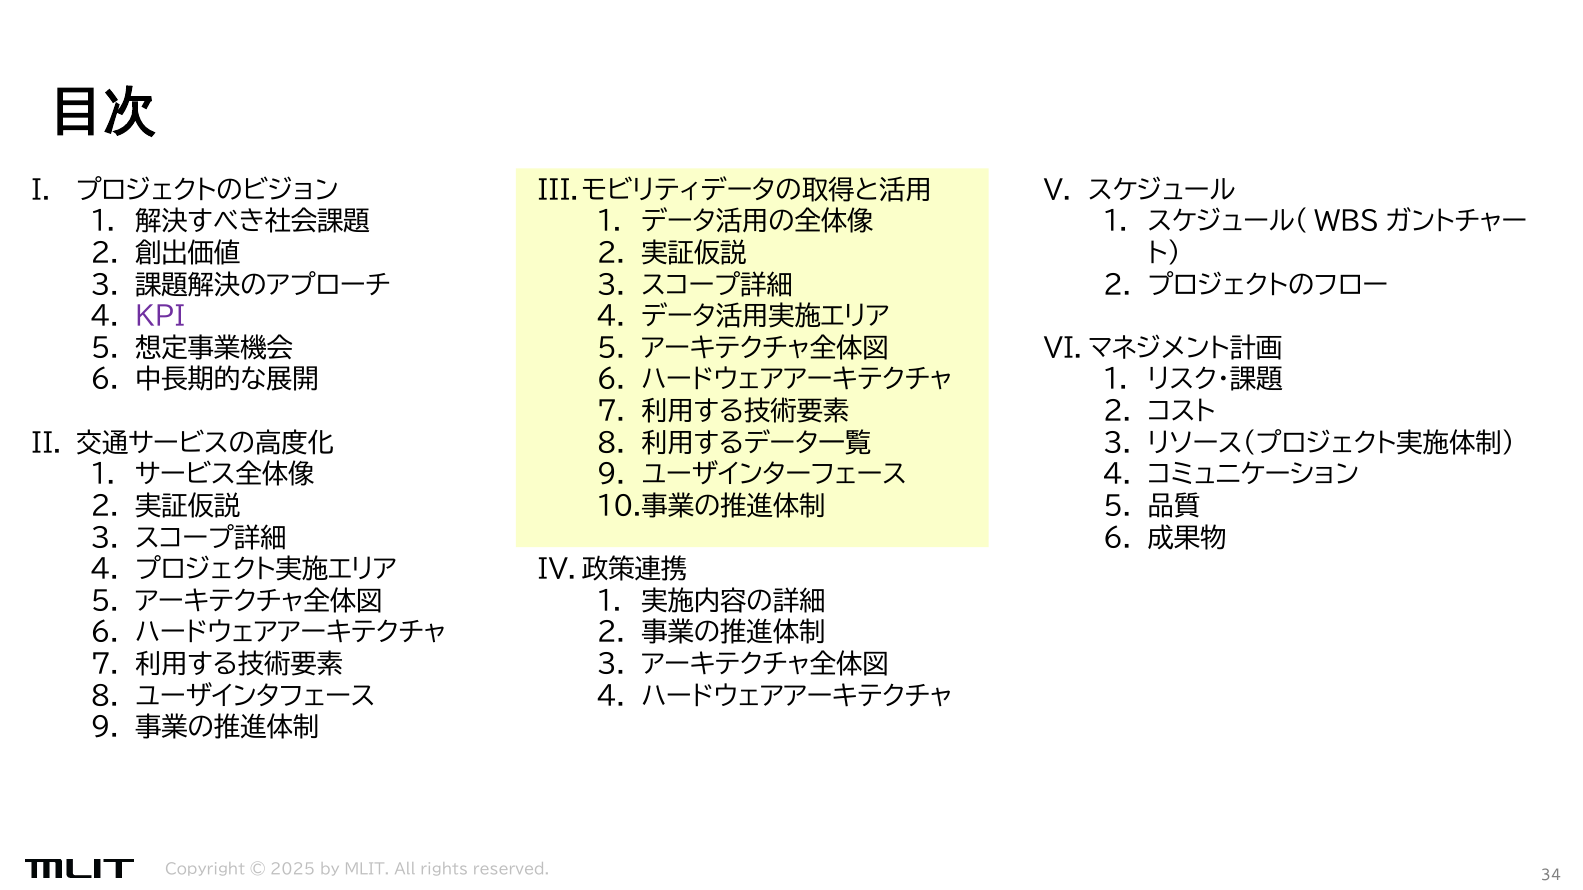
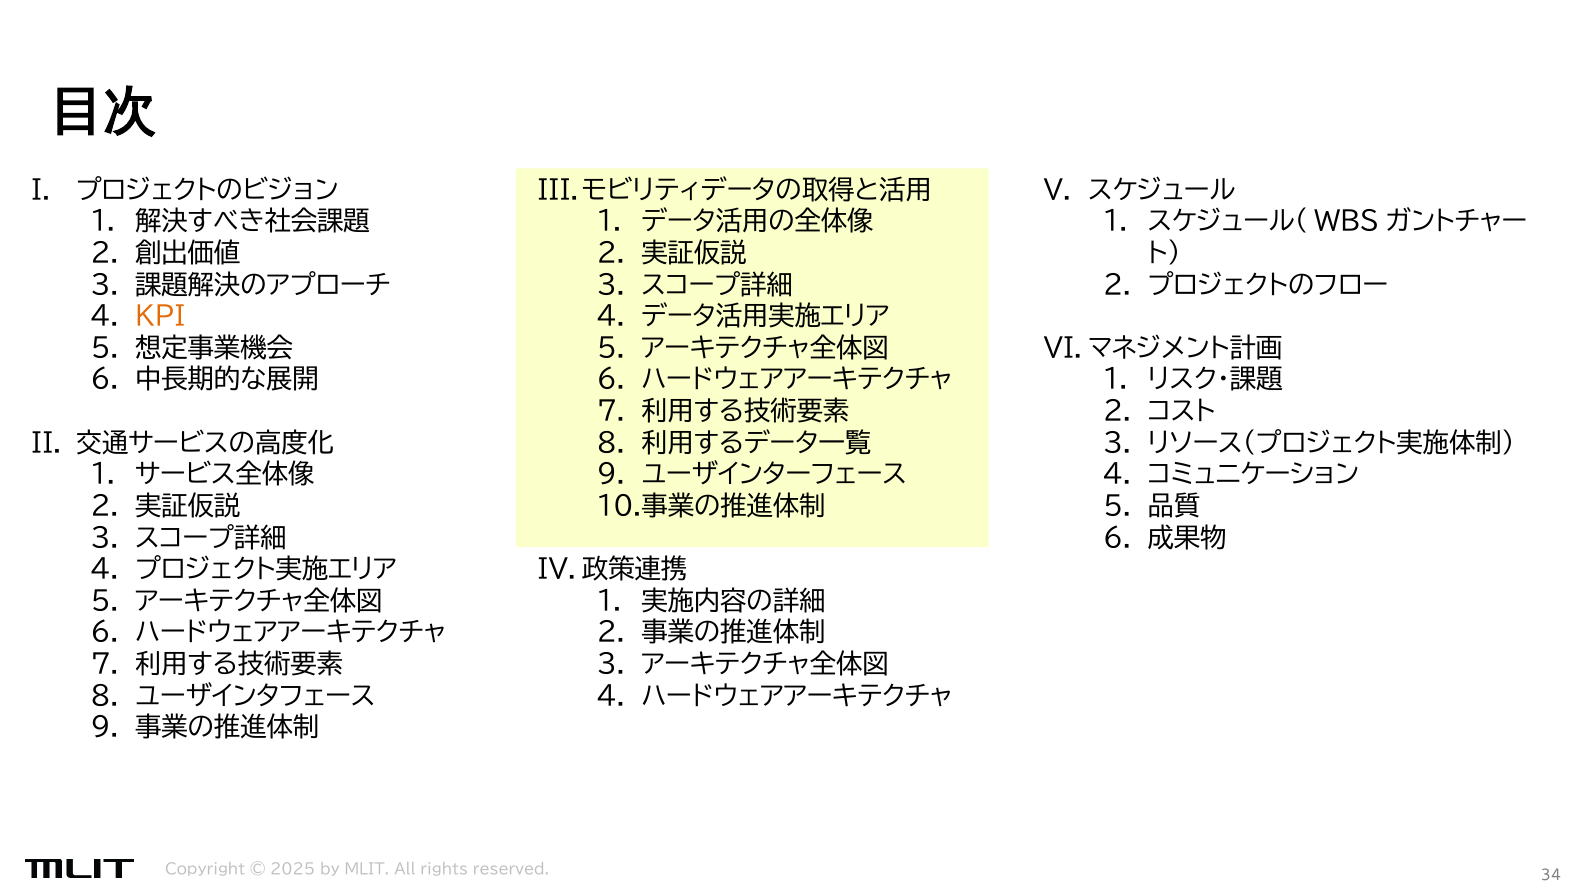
KPI colour: purple -> orange
